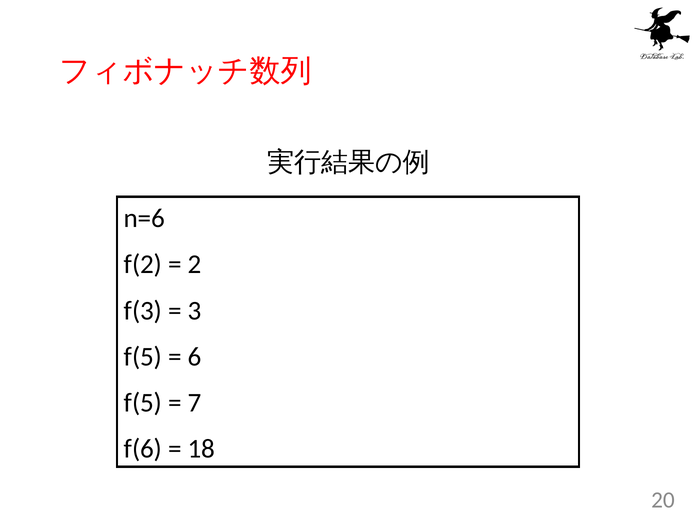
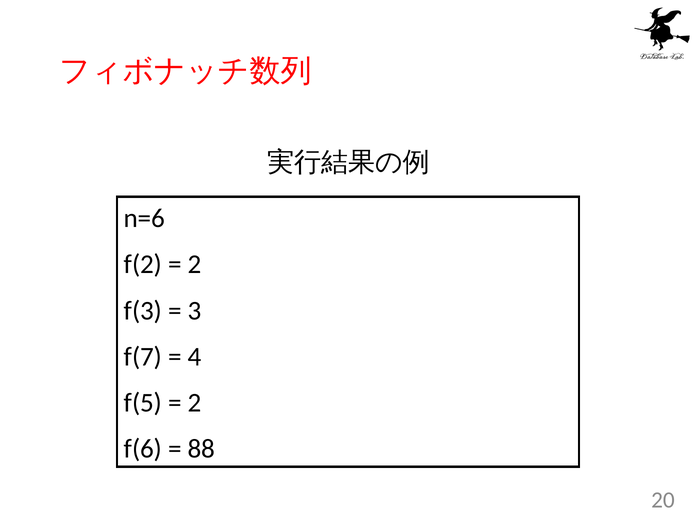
f(5 at (143, 357): f(5 -> f(7
6: 6 -> 4
7 at (195, 403): 7 -> 2
18: 18 -> 88
